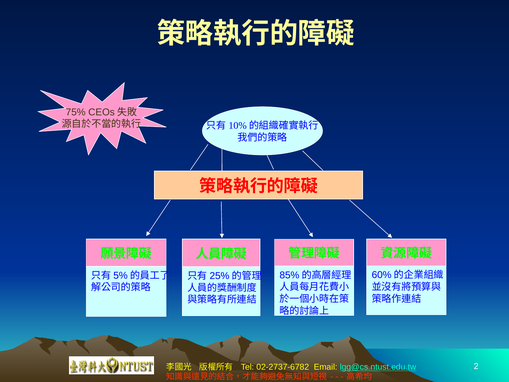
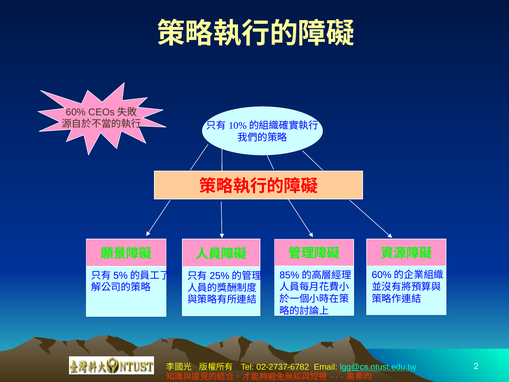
75%: 75% -> 60%
